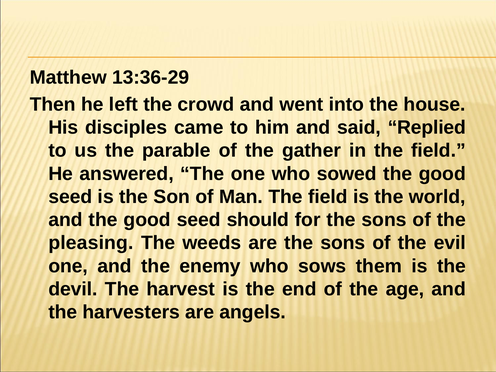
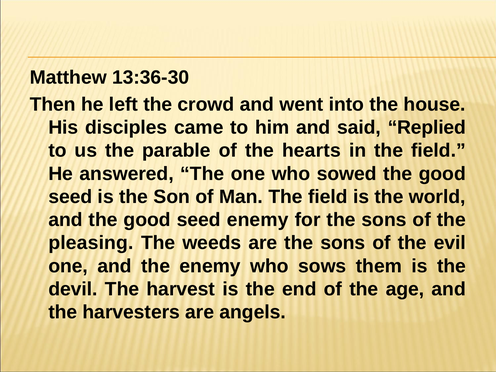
13:36-29: 13:36-29 -> 13:36-30
gather: gather -> hearts
seed should: should -> enemy
